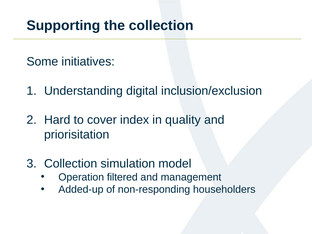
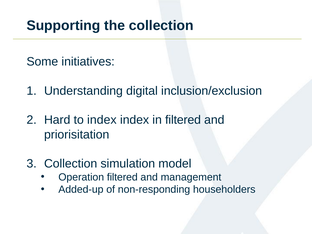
to cover: cover -> index
in quality: quality -> filtered
